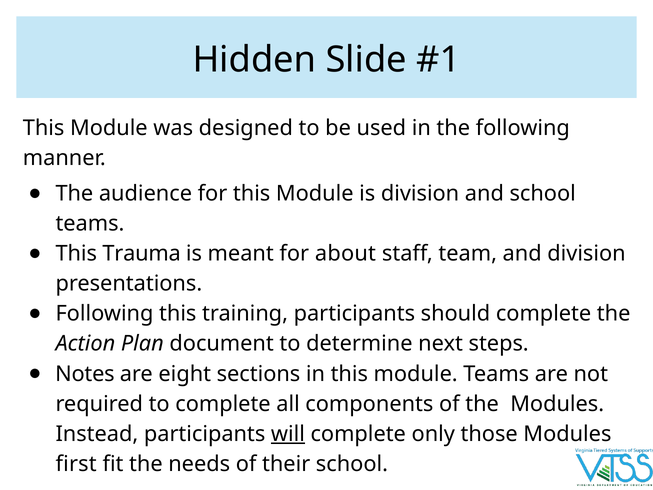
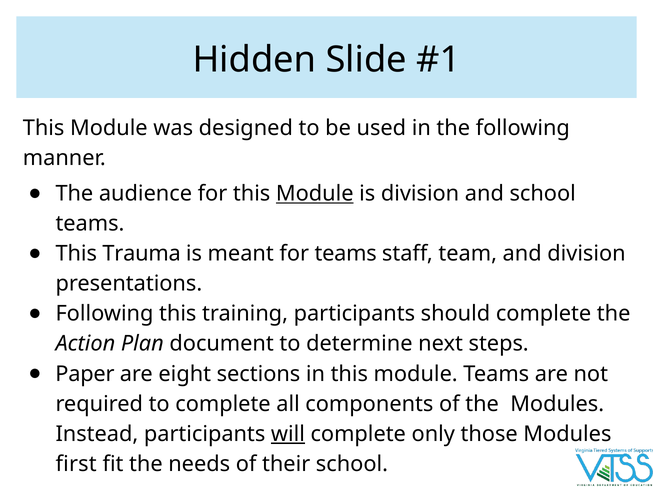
Module at (315, 193) underline: none -> present
for about: about -> teams
Notes: Notes -> Paper
